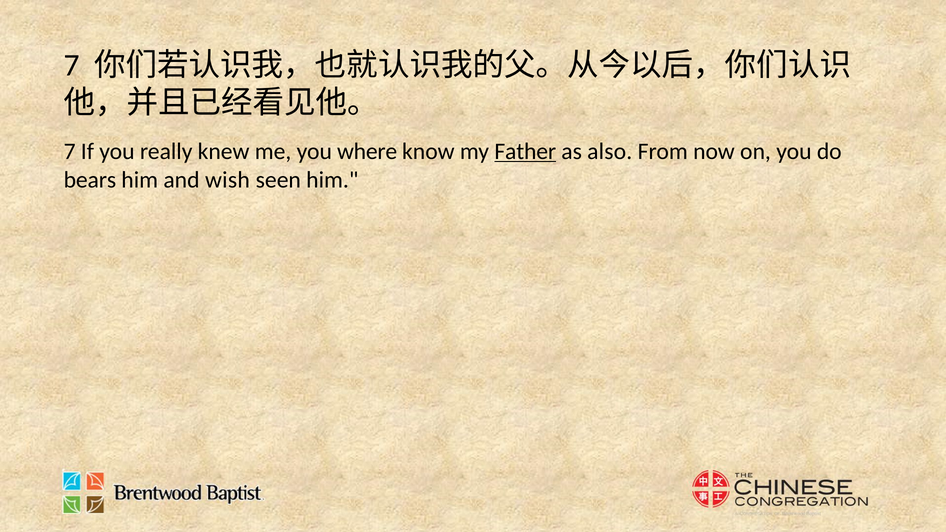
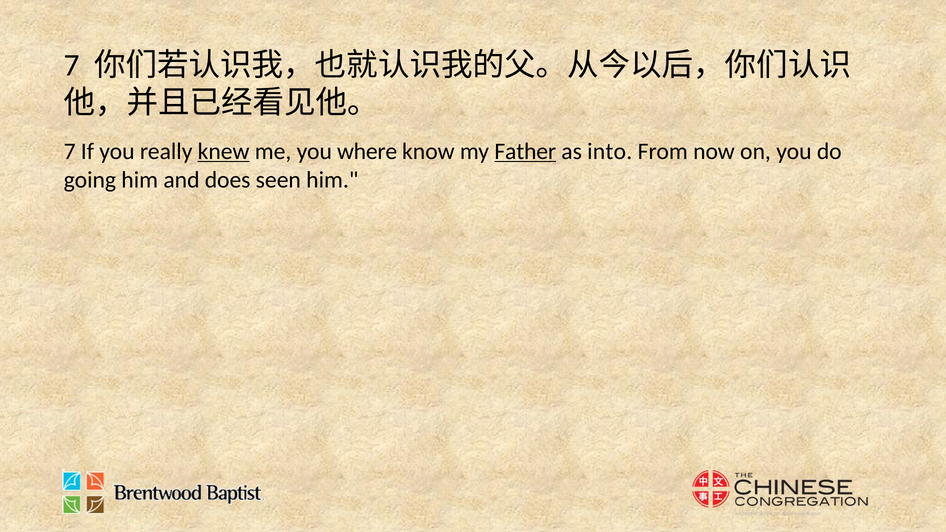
knew underline: none -> present
also: also -> into
bears: bears -> going
wish: wish -> does
